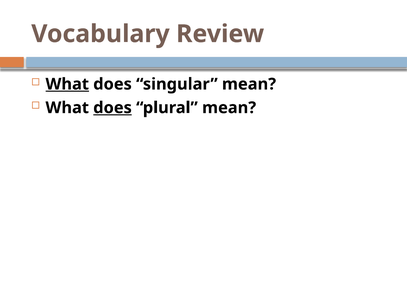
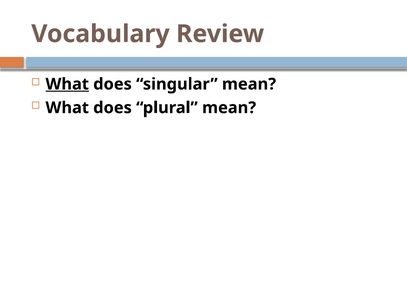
does at (113, 108) underline: present -> none
